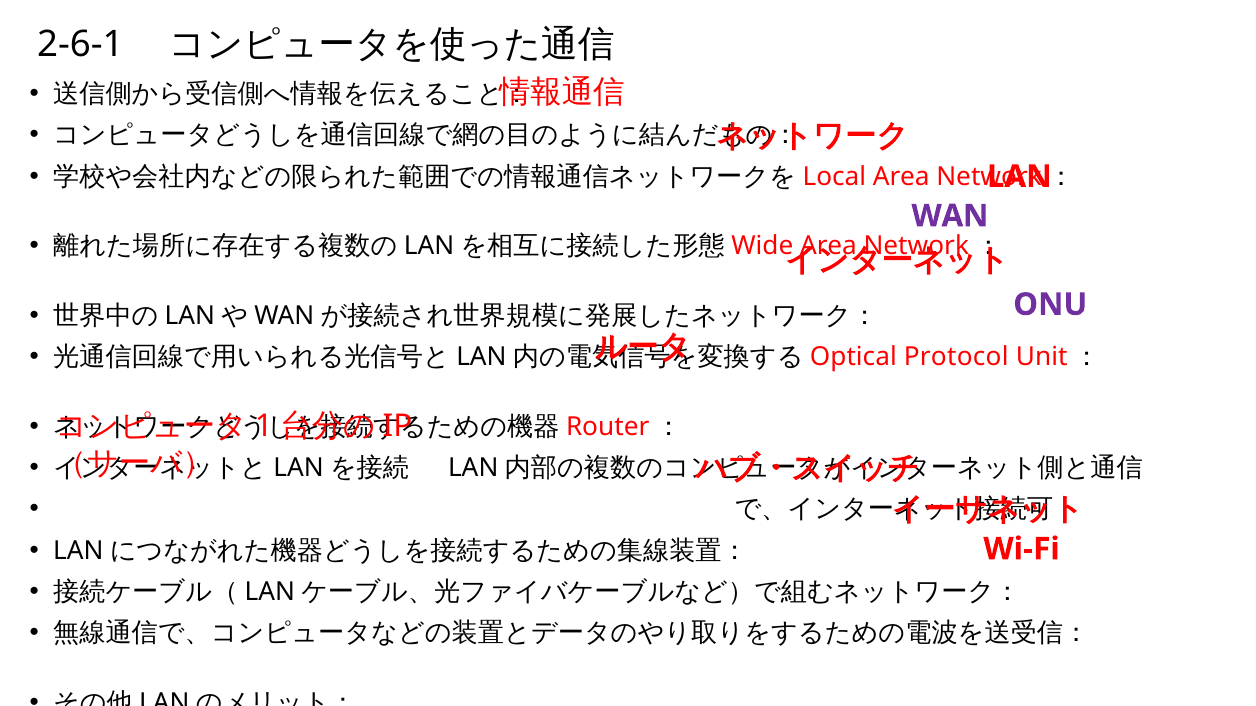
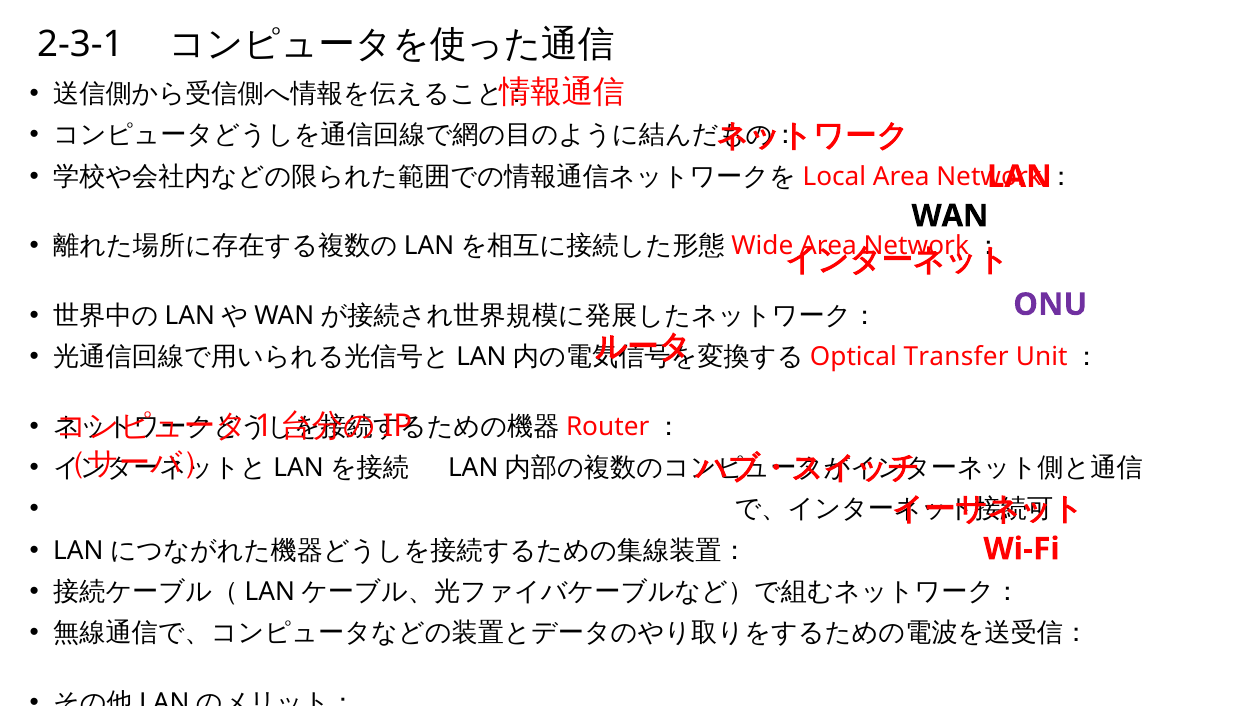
2-6-1: 2-6-1 -> 2-3-1
WAN colour: purple -> black
Protocol: Protocol -> Transfer
